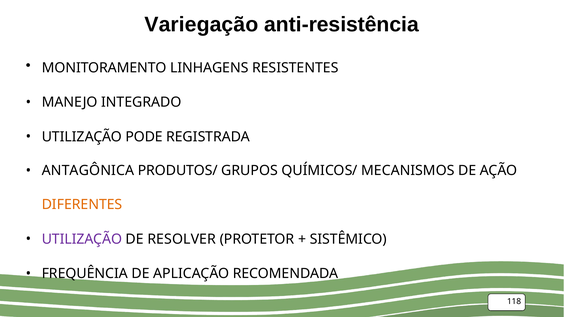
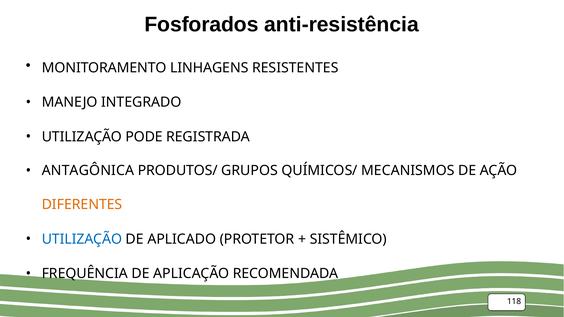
Variegação: Variegação -> Fosforados
UTILIZAÇÃO at (82, 239) colour: purple -> blue
RESOLVER: RESOLVER -> APLICADO
